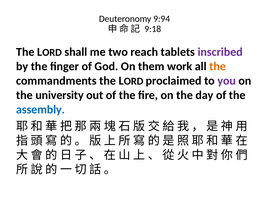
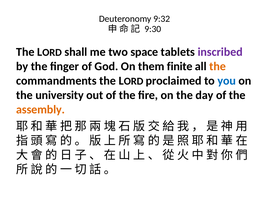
9:94: 9:94 -> 9:32
9:18: 9:18 -> 9:30
reach: reach -> space
work: work -> finite
you colour: purple -> blue
assembly colour: blue -> orange
